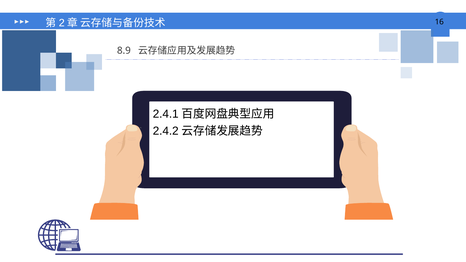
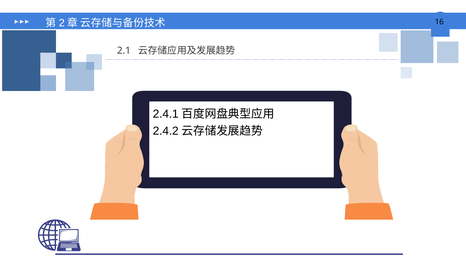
8.9: 8.9 -> 2.1
